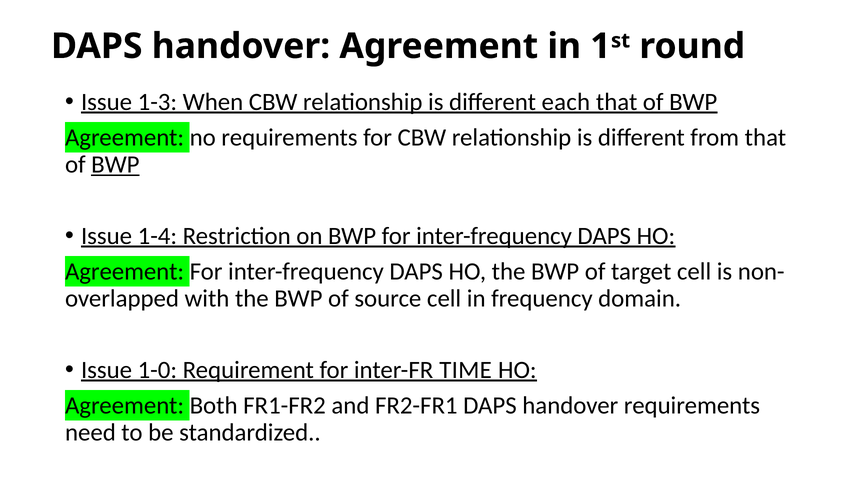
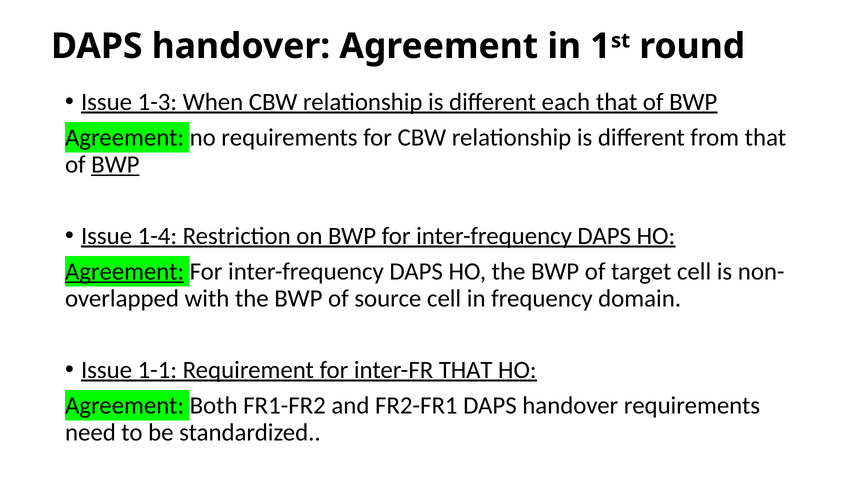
Agreement at (125, 271) underline: none -> present
1-0: 1-0 -> 1-1
inter-FR TIME: TIME -> THAT
